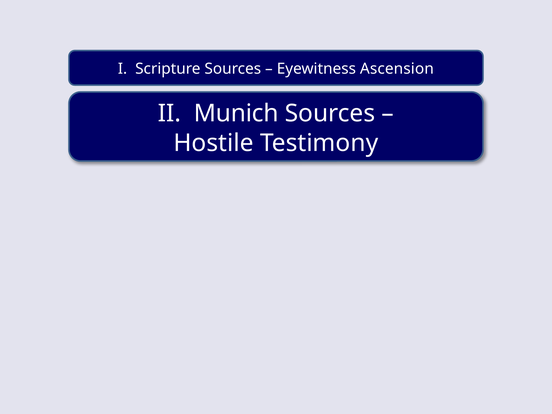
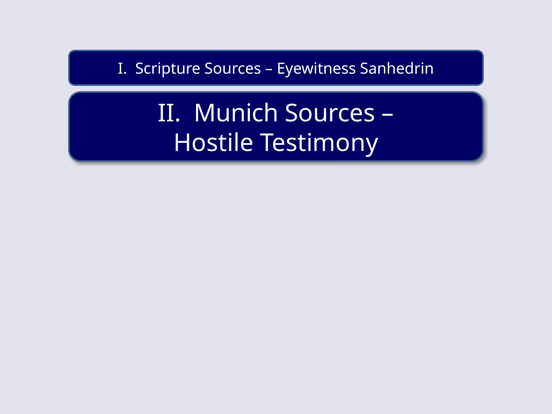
Ascension: Ascension -> Sanhedrin
